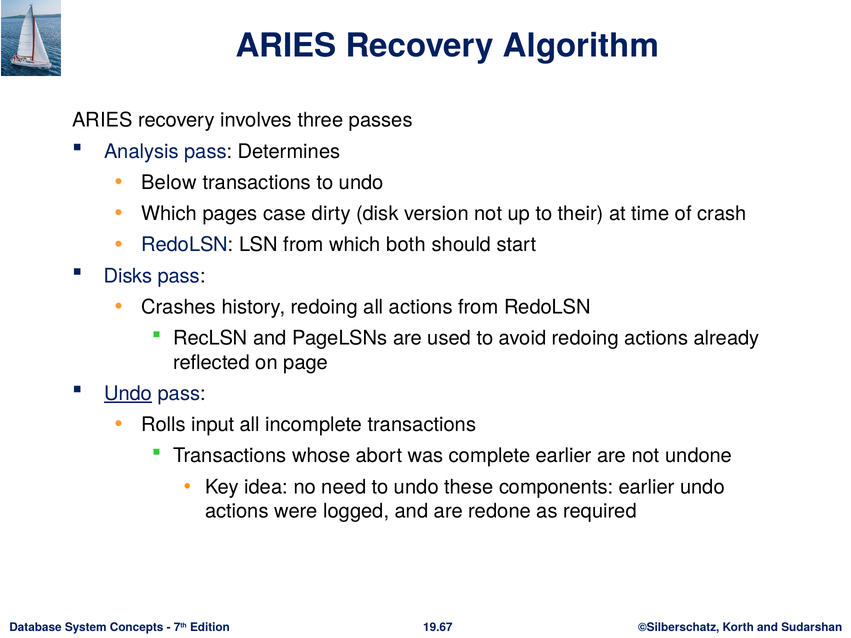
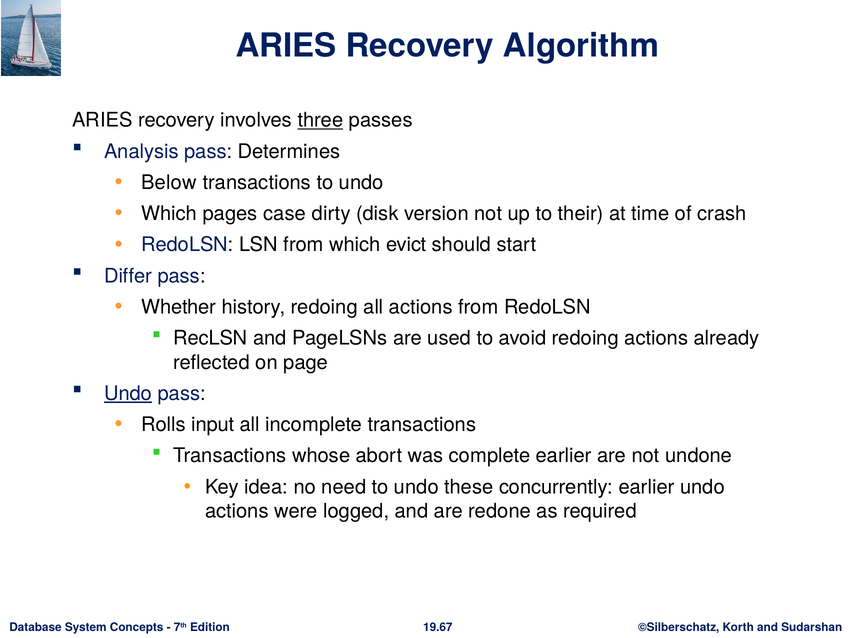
three underline: none -> present
both: both -> evict
Disks: Disks -> Differ
Crashes: Crashes -> Whether
components: components -> concurrently
